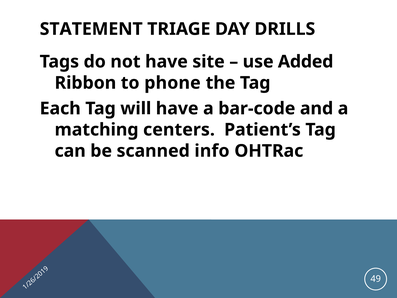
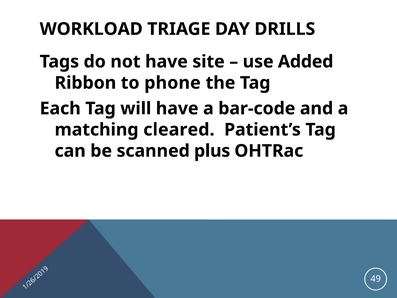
STATEMENT: STATEMENT -> WORKLOAD
centers: centers -> cleared
info: info -> plus
